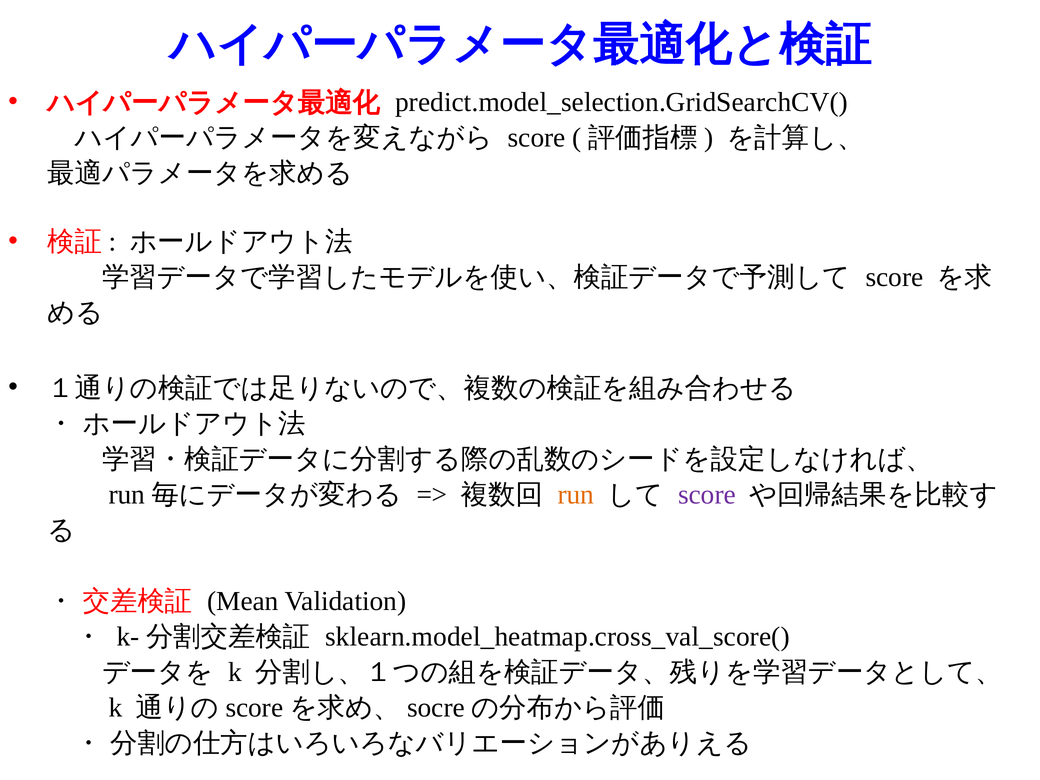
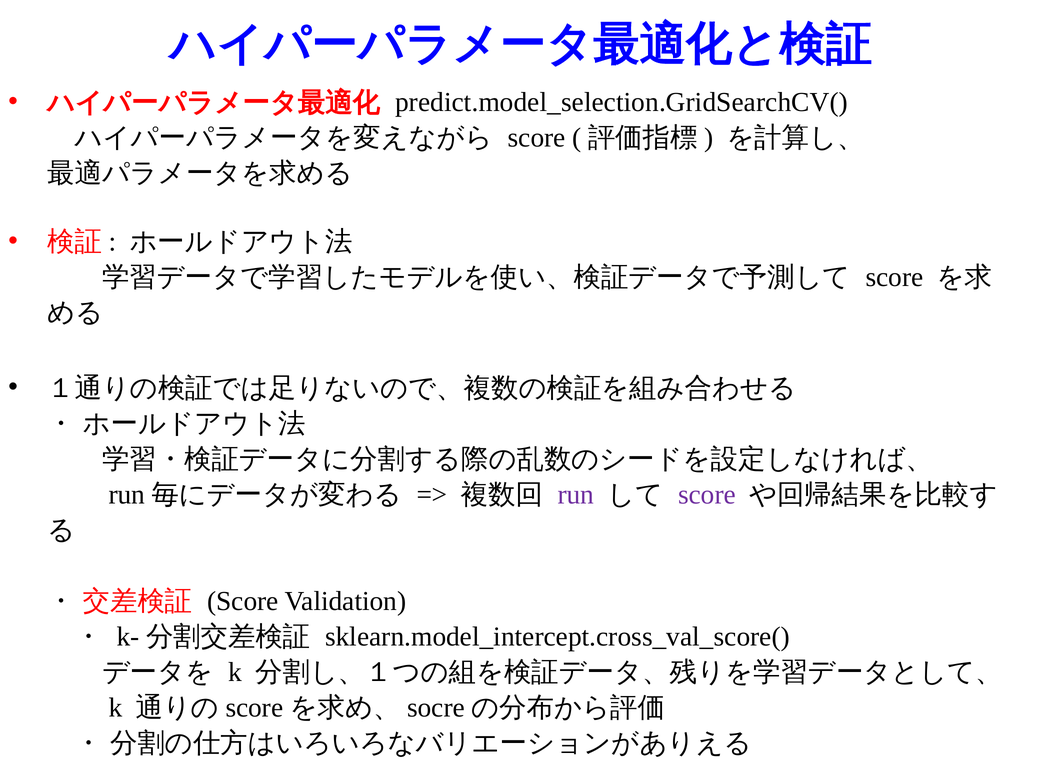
run colour: orange -> purple
Mean at (243, 601): Mean -> Score
sklearn.model_heatmap.cross_val_score(: sklearn.model_heatmap.cross_val_score( -> sklearn.model_intercept.cross_val_score(
